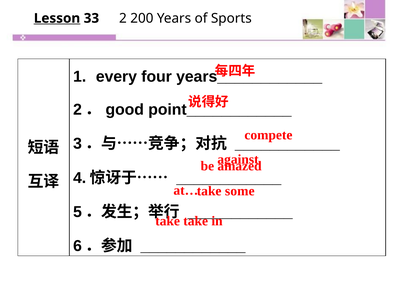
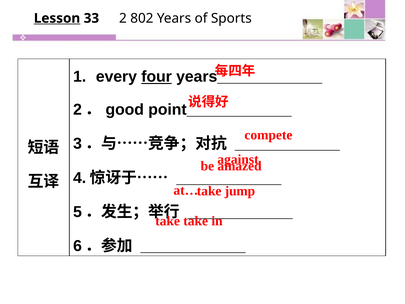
200: 200 -> 802
four underline: none -> present
some: some -> jump
